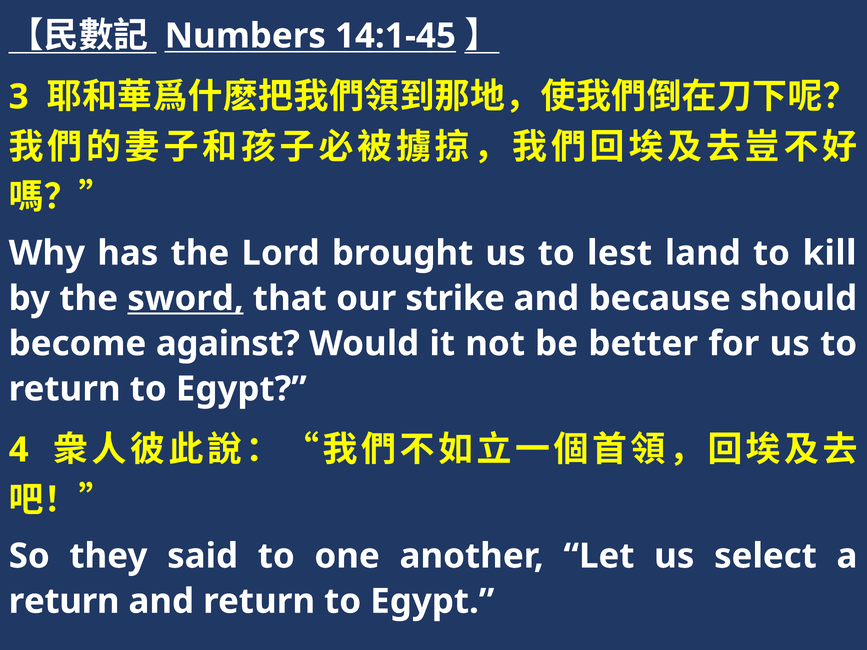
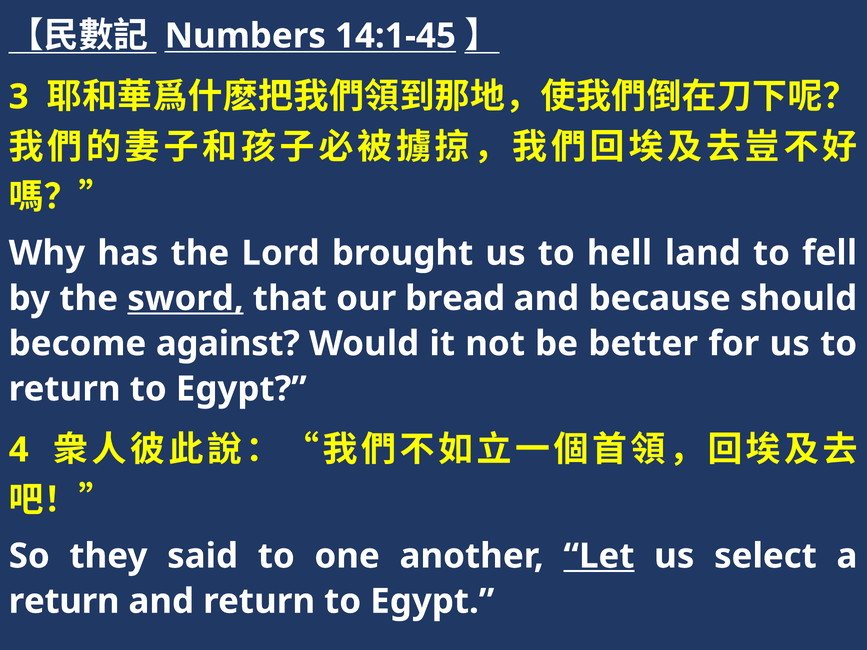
lest: lest -> hell
kill: kill -> fell
strike: strike -> bread
Let underline: none -> present
